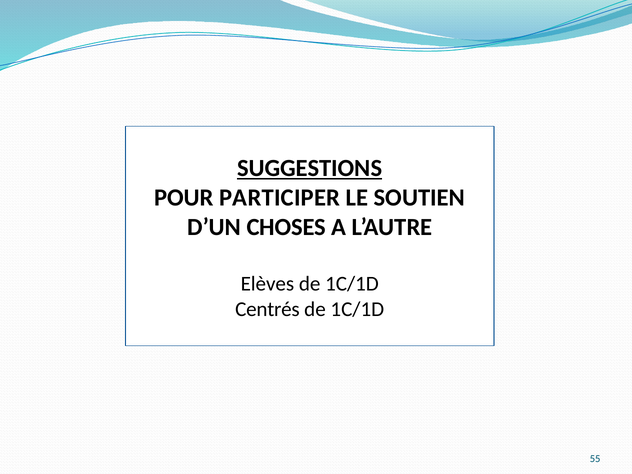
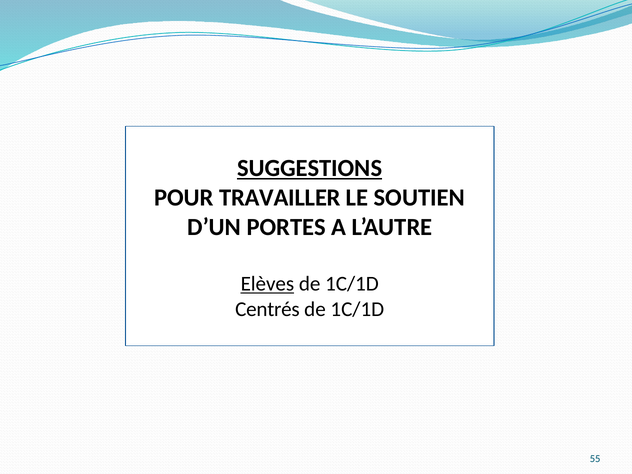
PARTICIPER: PARTICIPER -> TRAVAILLER
CHOSES: CHOSES -> PORTES
Elèves underline: none -> present
